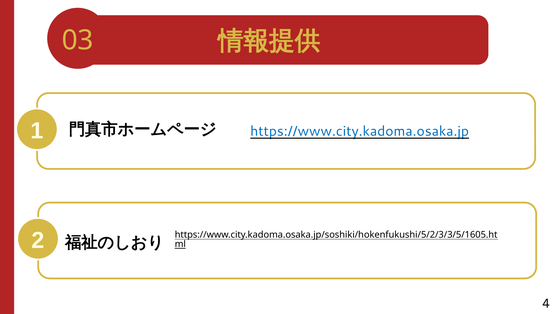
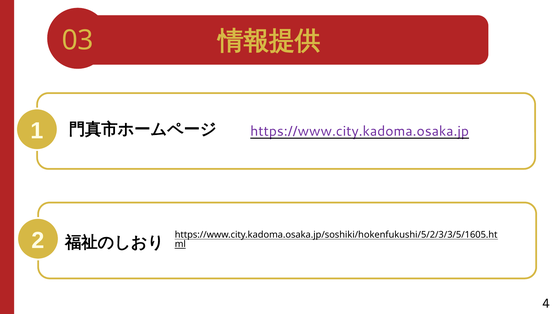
https://www.city.kadoma.osaka.jp colour: blue -> purple
